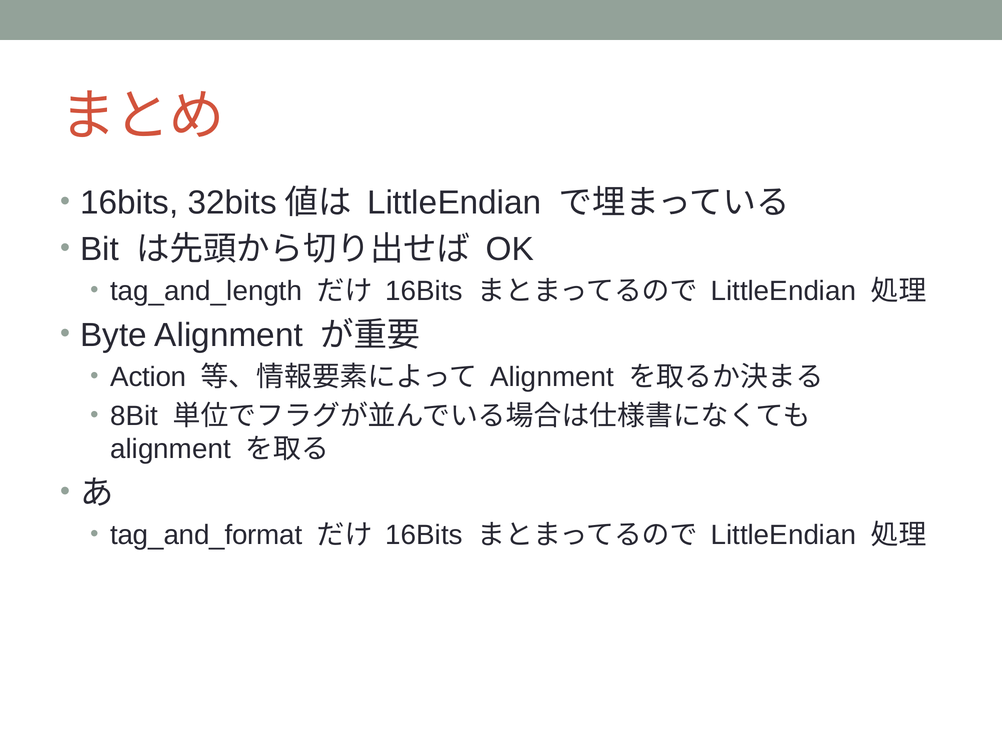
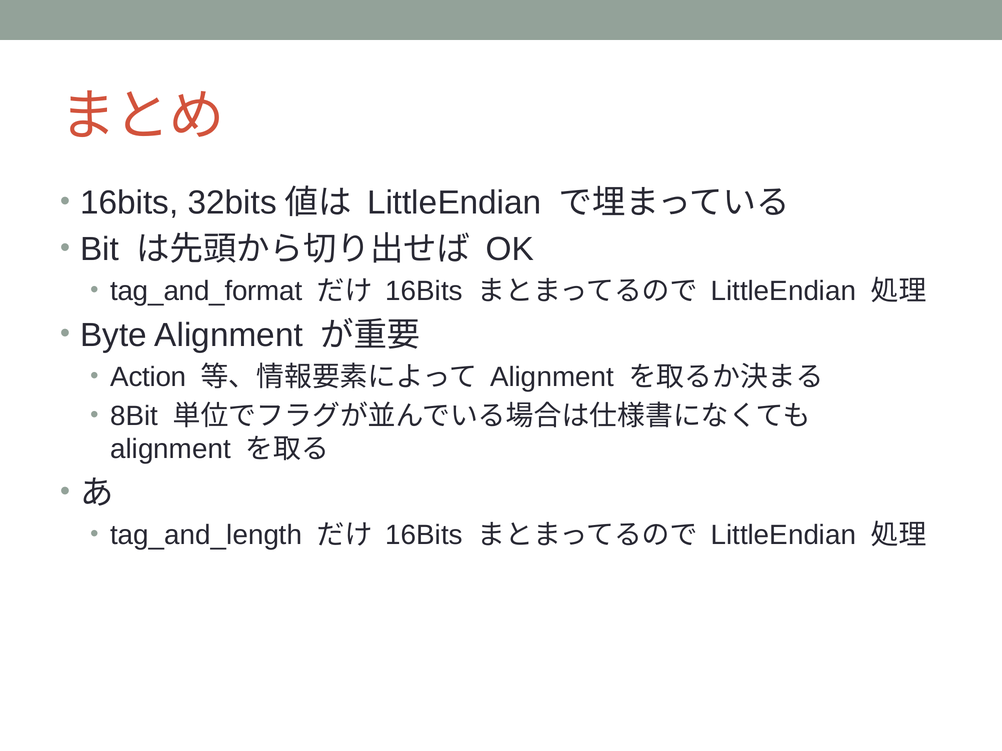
tag_and_length: tag_and_length -> tag_and_format
tag_and_format: tag_and_format -> tag_and_length
